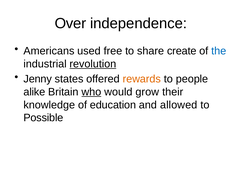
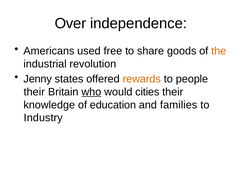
create: create -> goods
the colour: blue -> orange
revolution underline: present -> none
alike at (34, 92): alike -> their
grow: grow -> cities
allowed: allowed -> families
Possible: Possible -> Industry
